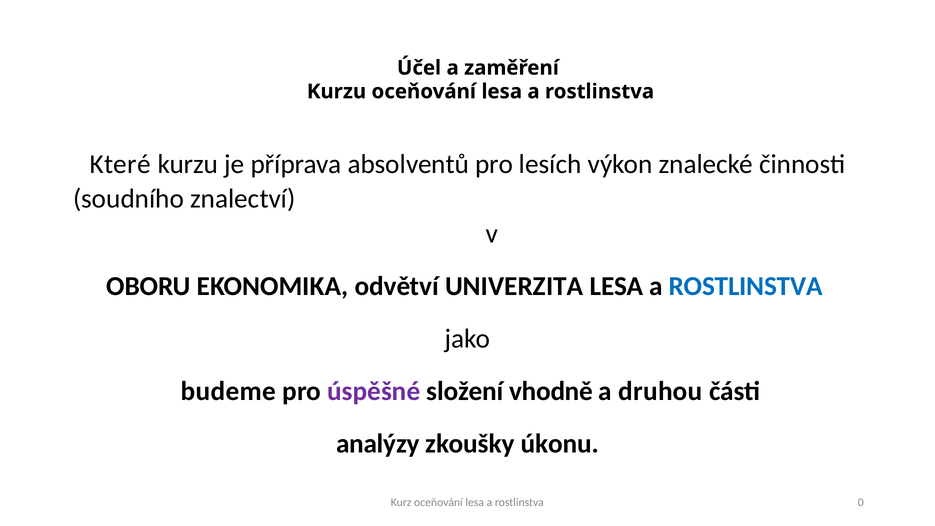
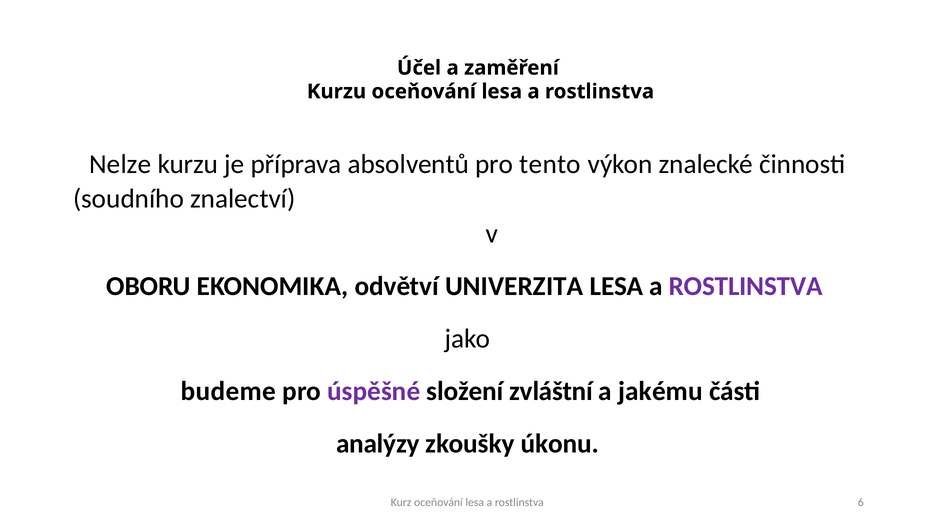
Které: Které -> Nelze
lesích: lesích -> tento
ROSTLINSTVA at (746, 286) colour: blue -> purple
vhodně: vhodně -> zvláštní
druhou: druhou -> jakému
0: 0 -> 6
